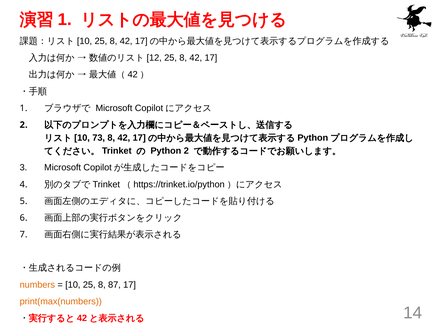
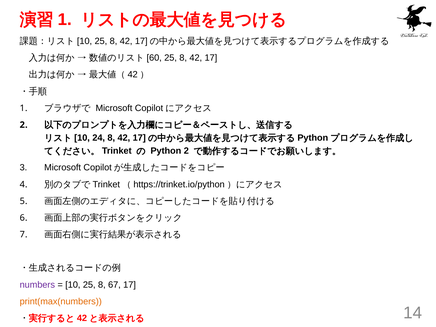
12: 12 -> 60
73: 73 -> 24
numbers colour: orange -> purple
87: 87 -> 67
